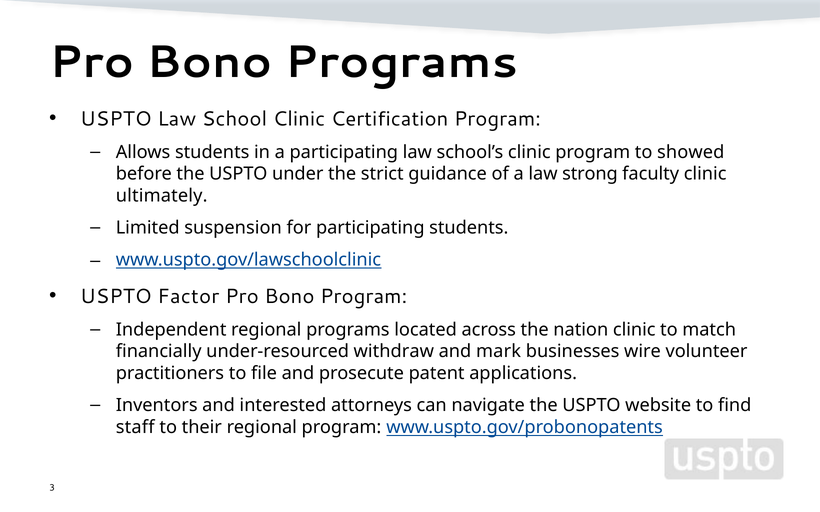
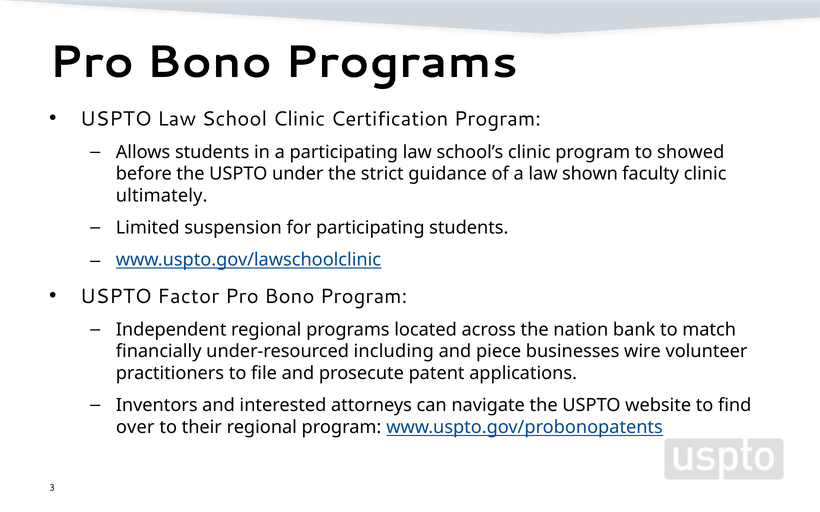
strong: strong -> shown
nation clinic: clinic -> bank
withdraw: withdraw -> including
mark: mark -> piece
staff: staff -> over
